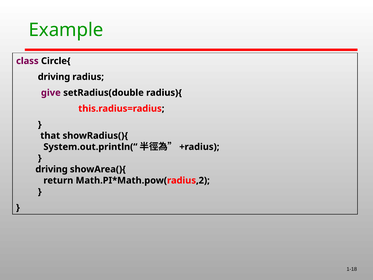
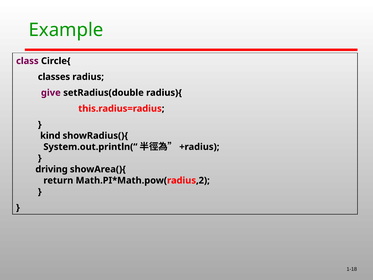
driving at (54, 77): driving -> classes
that: that -> kind
